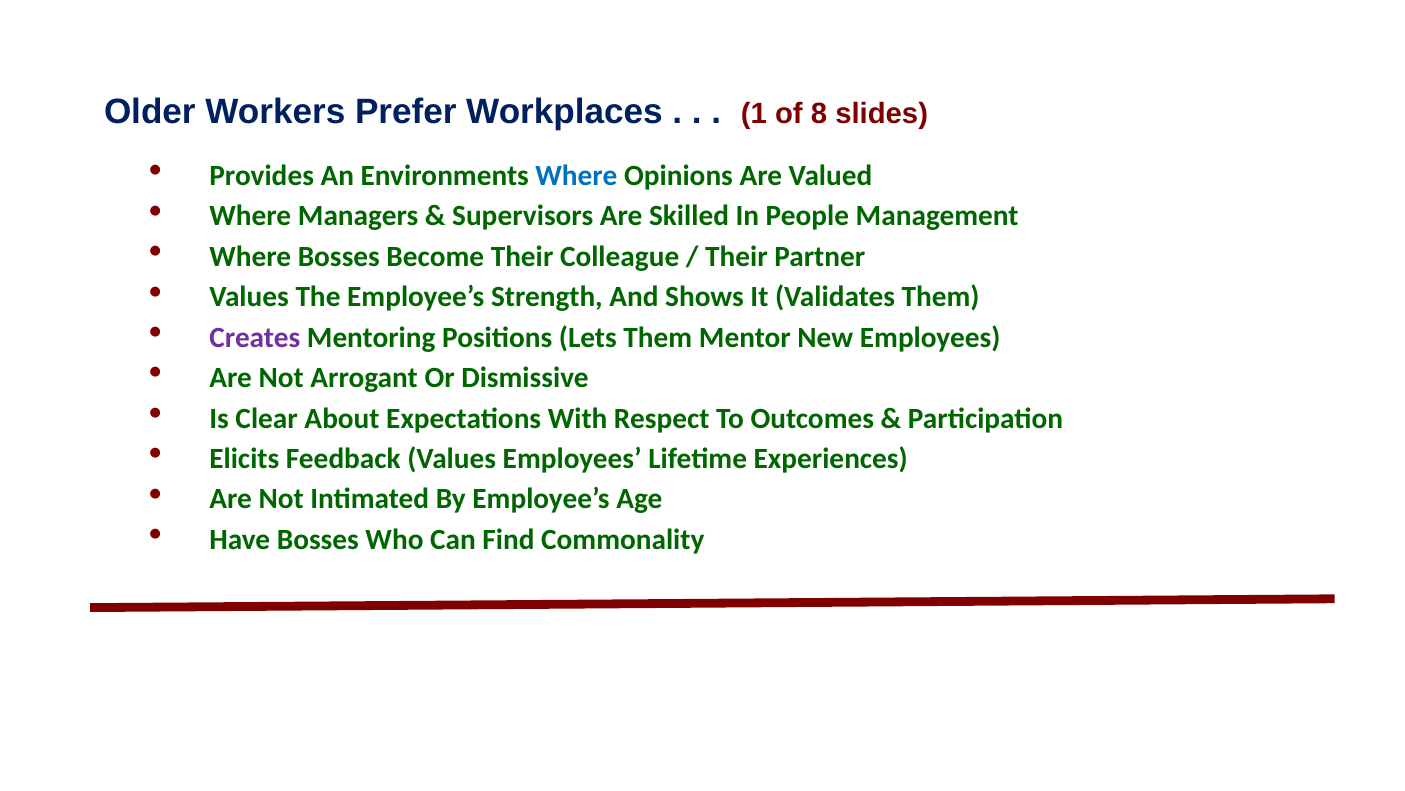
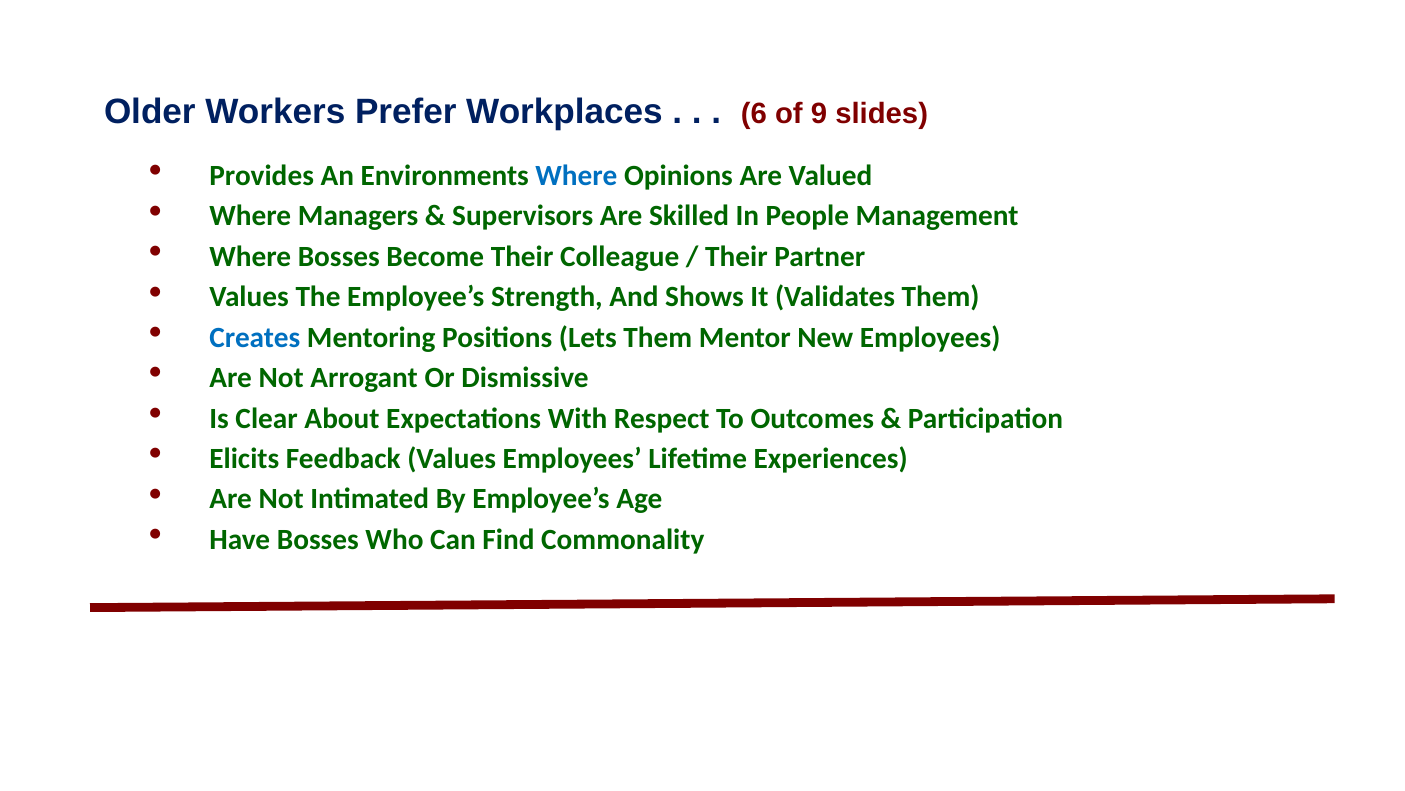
1: 1 -> 6
8: 8 -> 9
Creates colour: purple -> blue
